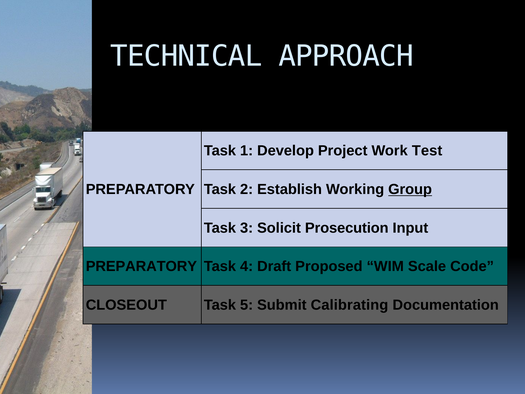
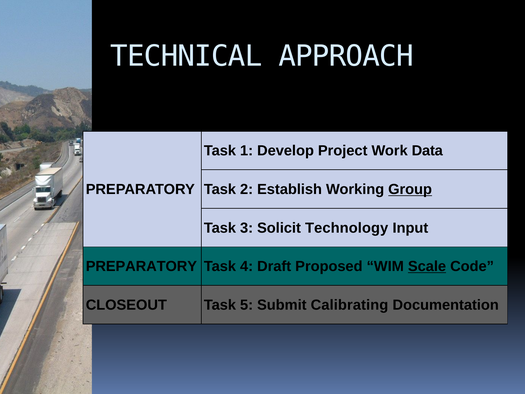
Test: Test -> Data
Prosecution: Prosecution -> Technology
Scale underline: none -> present
